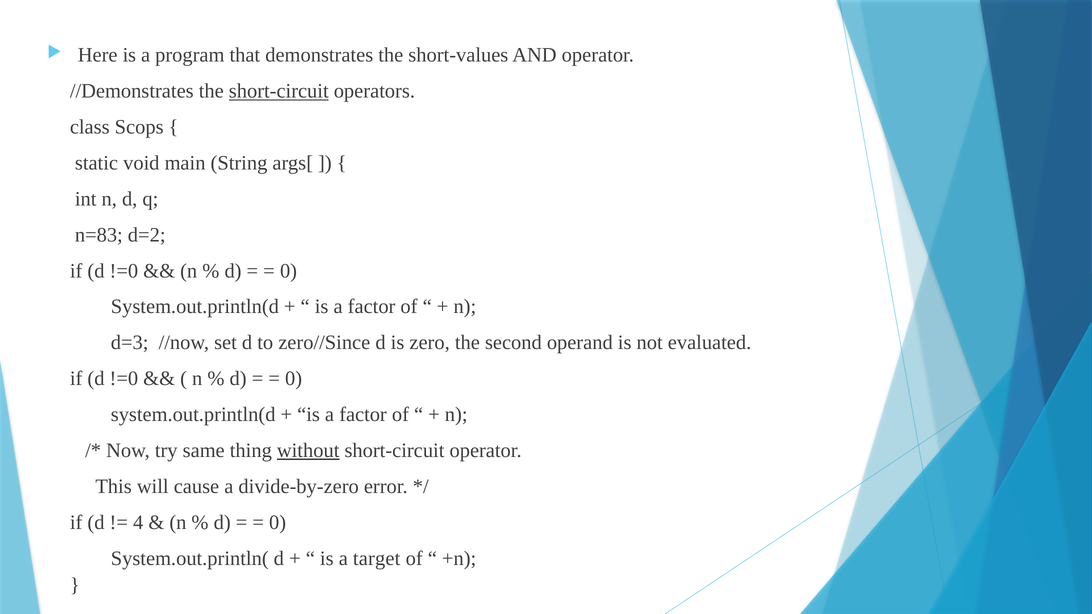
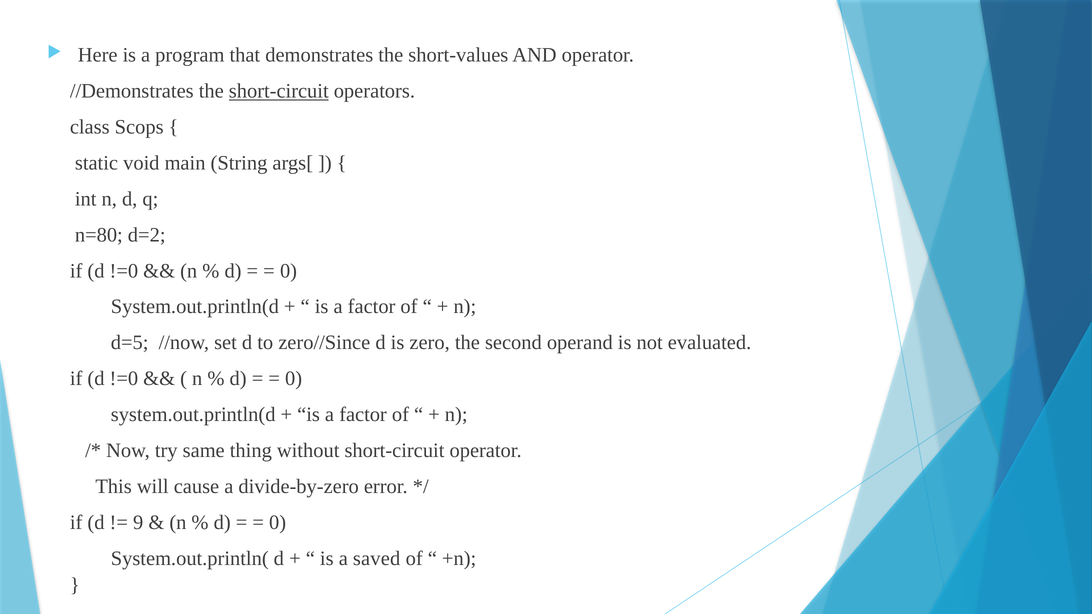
n=83: n=83 -> n=80
d=3: d=3 -> d=5
without underline: present -> none
4: 4 -> 9
target: target -> saved
